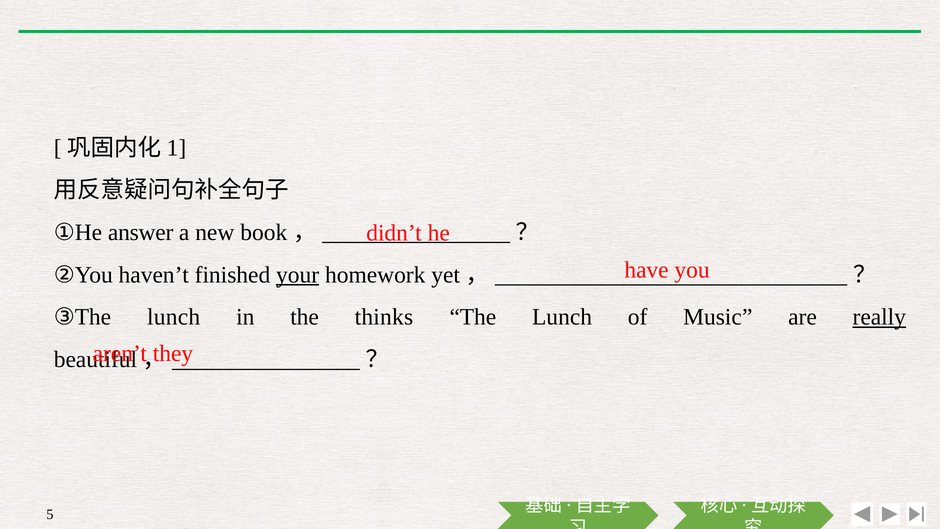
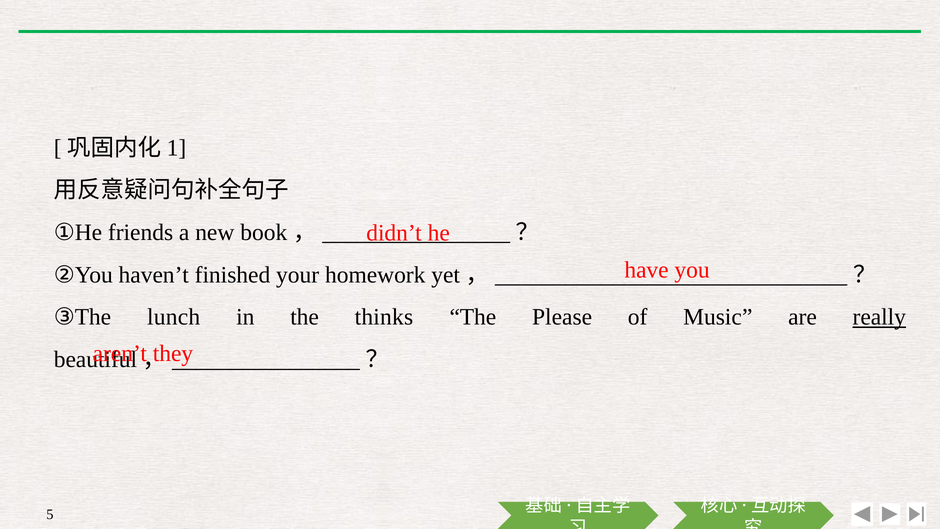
answer: answer -> friends
your underline: present -> none
The Lunch: Lunch -> Please
